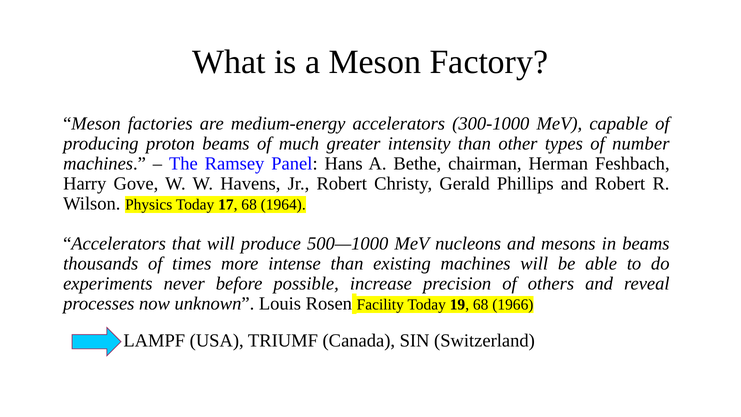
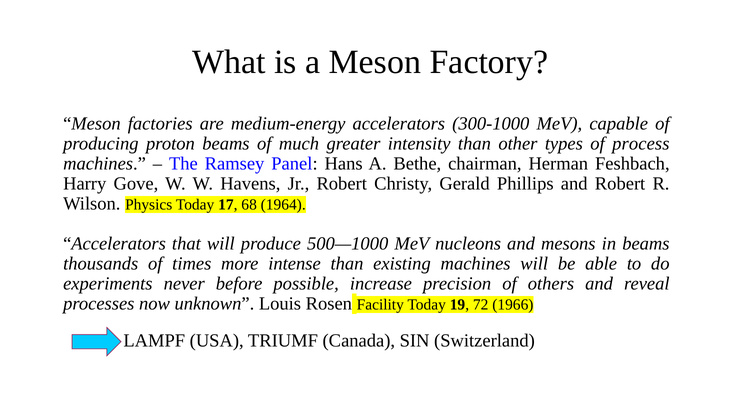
number: number -> process
19 68: 68 -> 72
